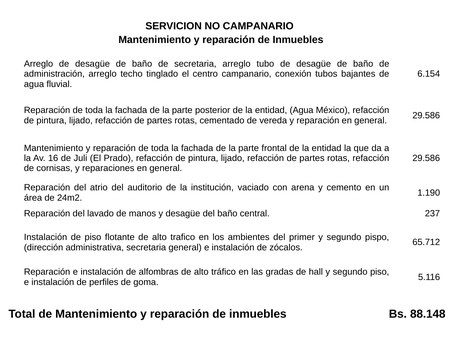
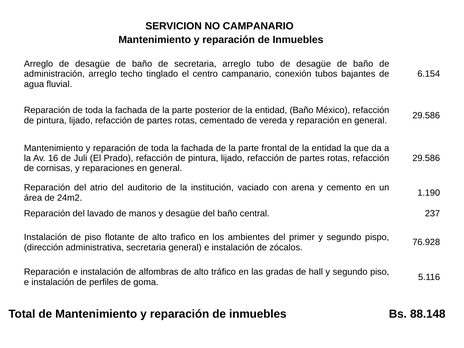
entidad Agua: Agua -> Baño
65.712: 65.712 -> 76.928
